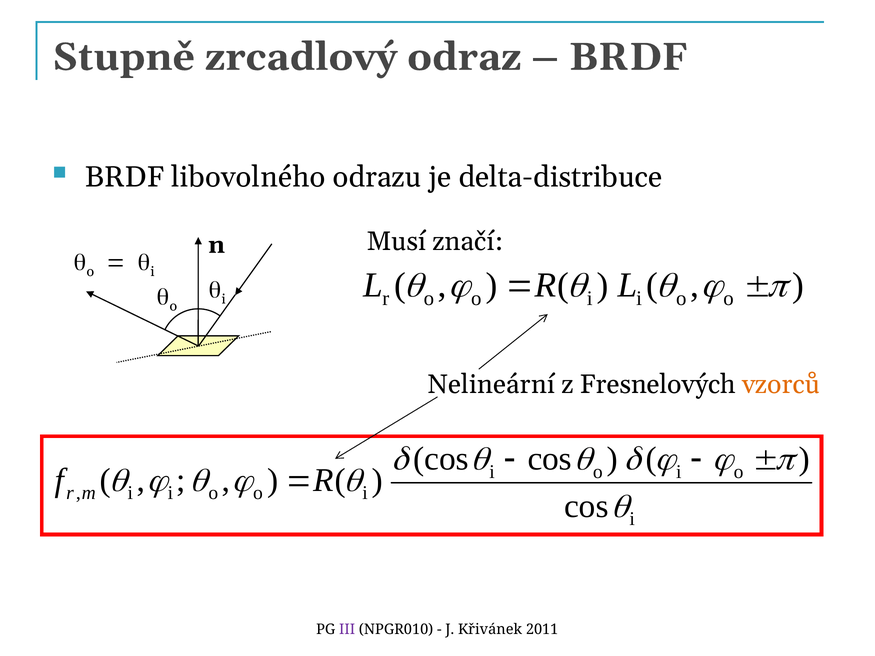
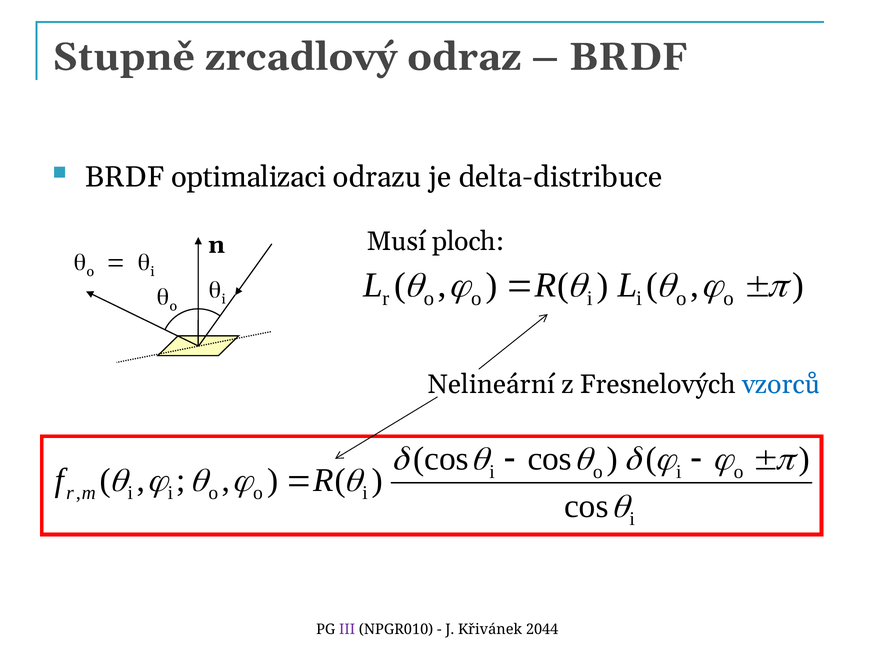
libovolného: libovolného -> optimalizaci
značí: značí -> ploch
vzorců colour: orange -> blue
2011: 2011 -> 2044
